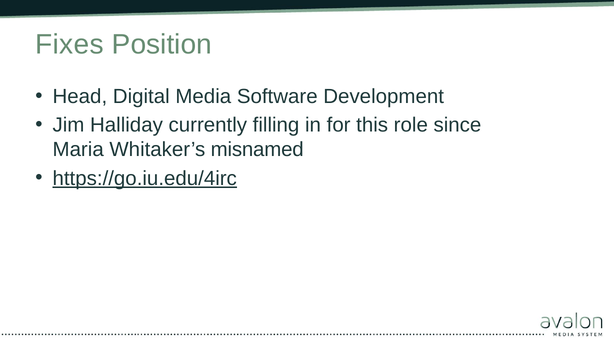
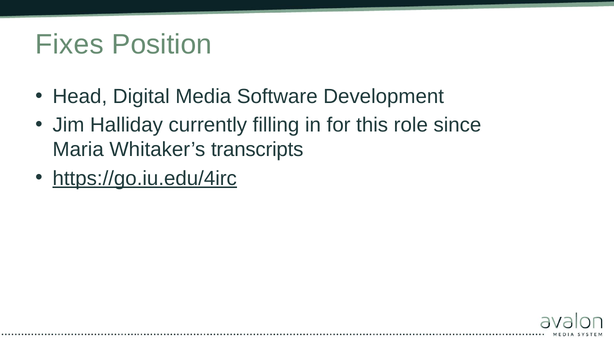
misnamed: misnamed -> transcripts
